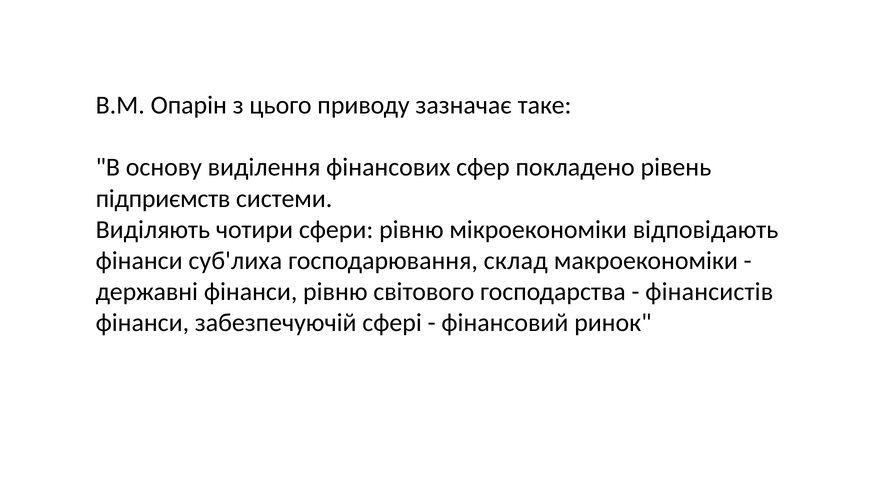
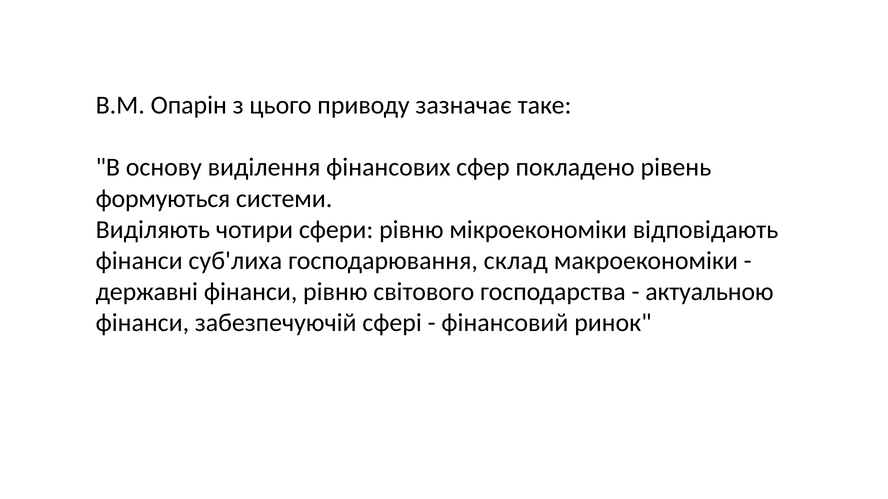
підприємств: підприємств -> формуються
фінансистів: фінансистів -> актуальною
